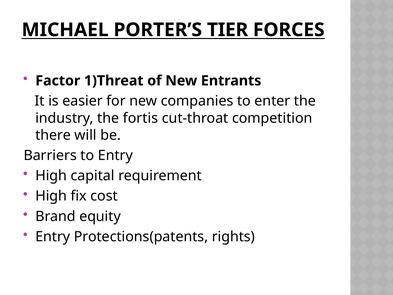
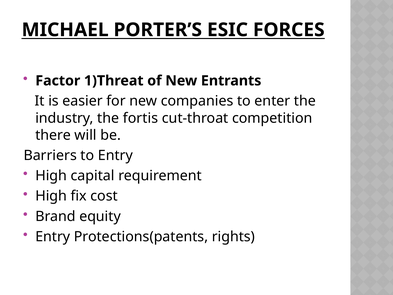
TIER: TIER -> ESIC
